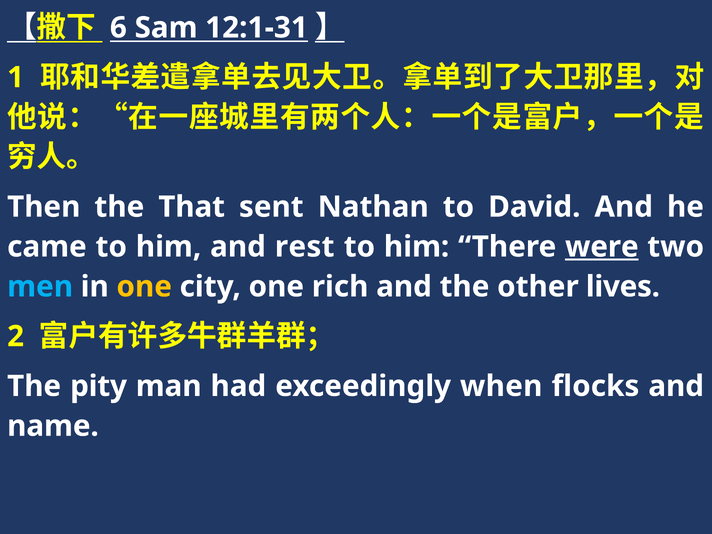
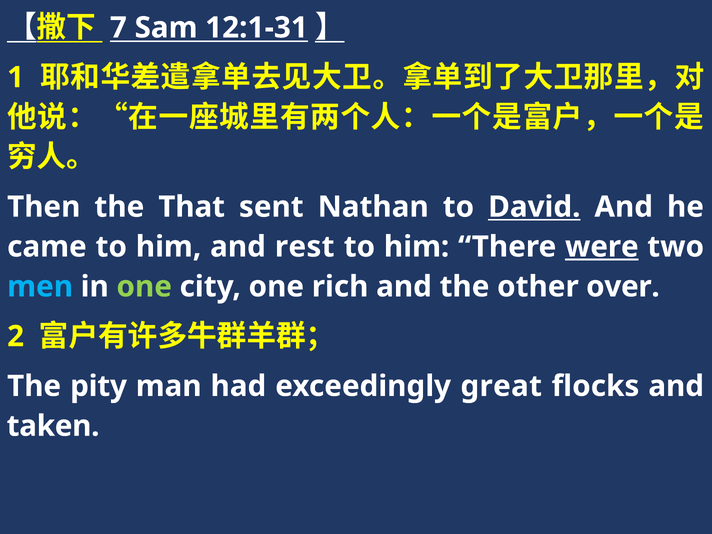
6: 6 -> 7
David underline: none -> present
one at (144, 287) colour: yellow -> light green
lives: lives -> over
when: when -> great
name: name -> taken
